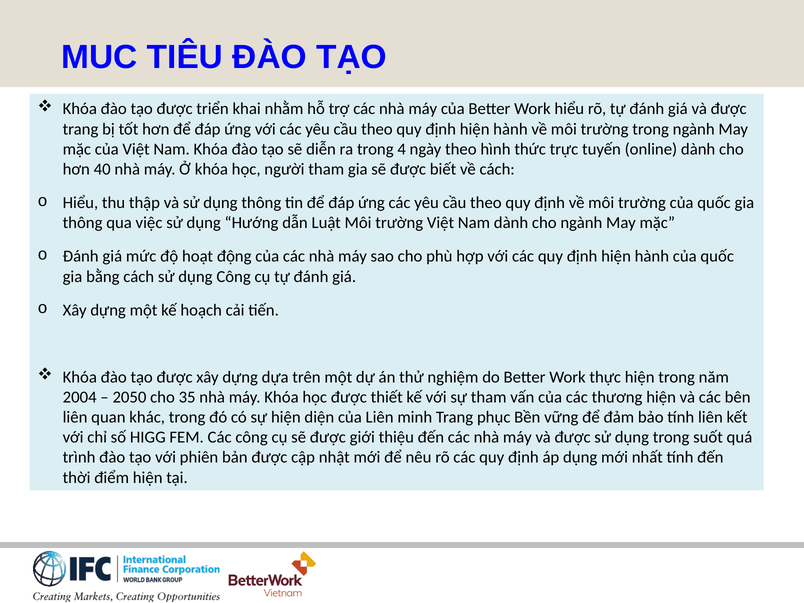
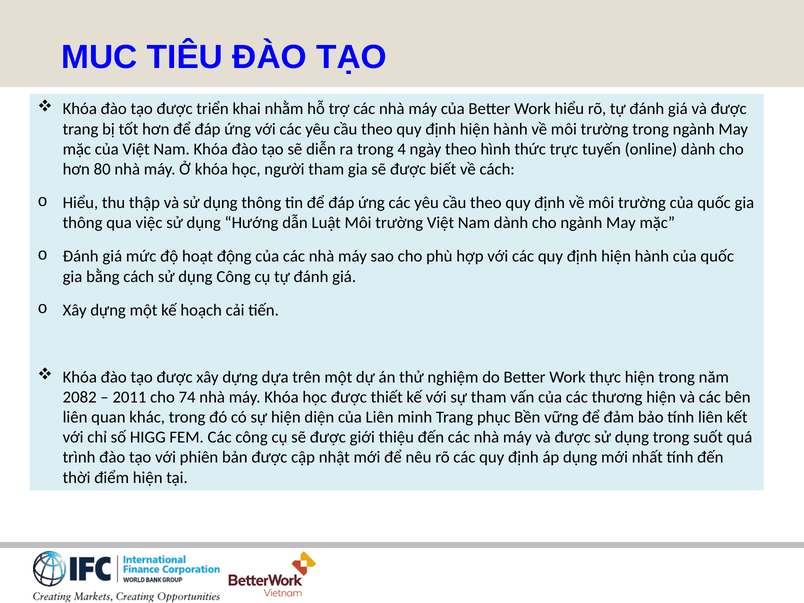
40: 40 -> 80
2004: 2004 -> 2082
2050: 2050 -> 2011
35: 35 -> 74
